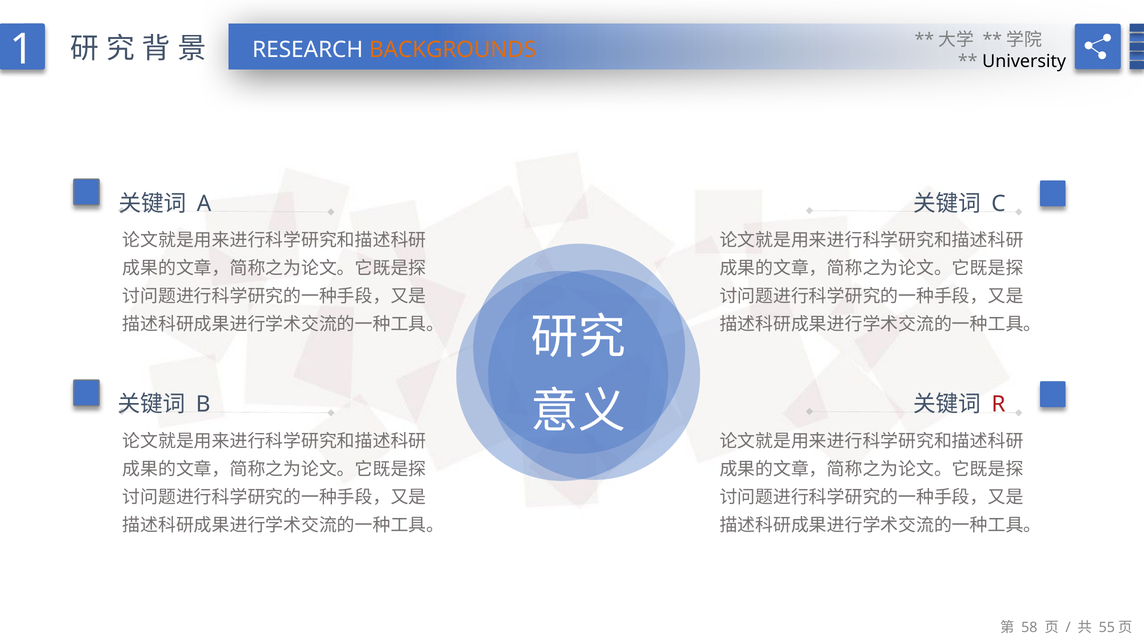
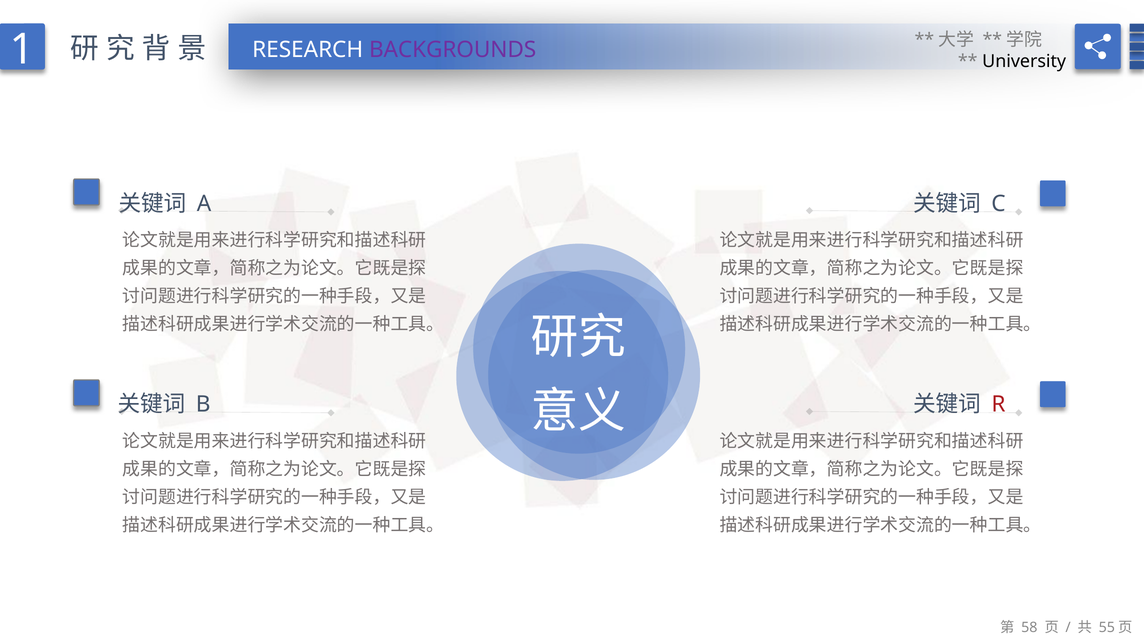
BACKGROUNDS colour: orange -> purple
